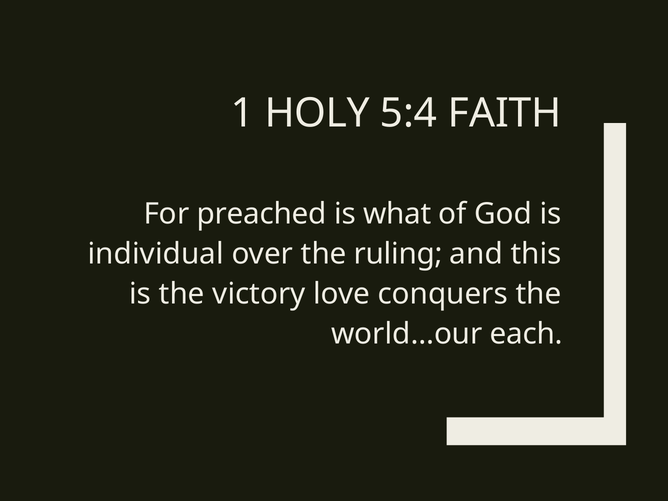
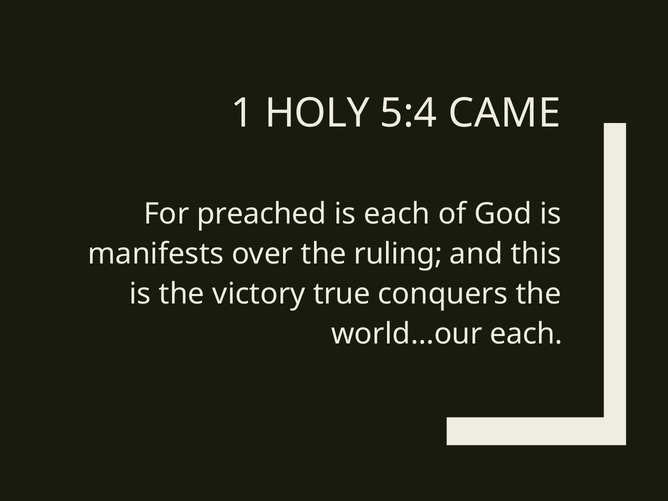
FAITH: FAITH -> CAME
is what: what -> each
individual: individual -> manifests
love: love -> true
